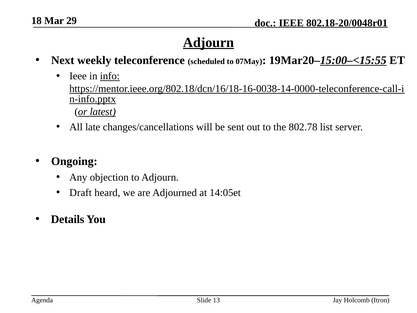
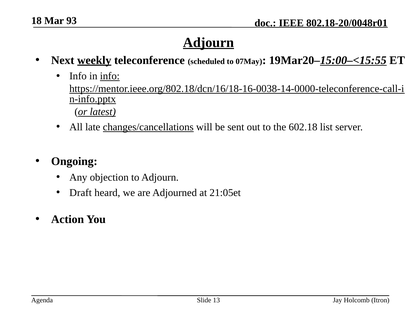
29: 29 -> 93
weekly underline: none -> present
Ieee at (78, 76): Ieee -> Info
changes/cancellations underline: none -> present
802.78: 802.78 -> 602.18
14:05et: 14:05et -> 21:05et
Details: Details -> Action
